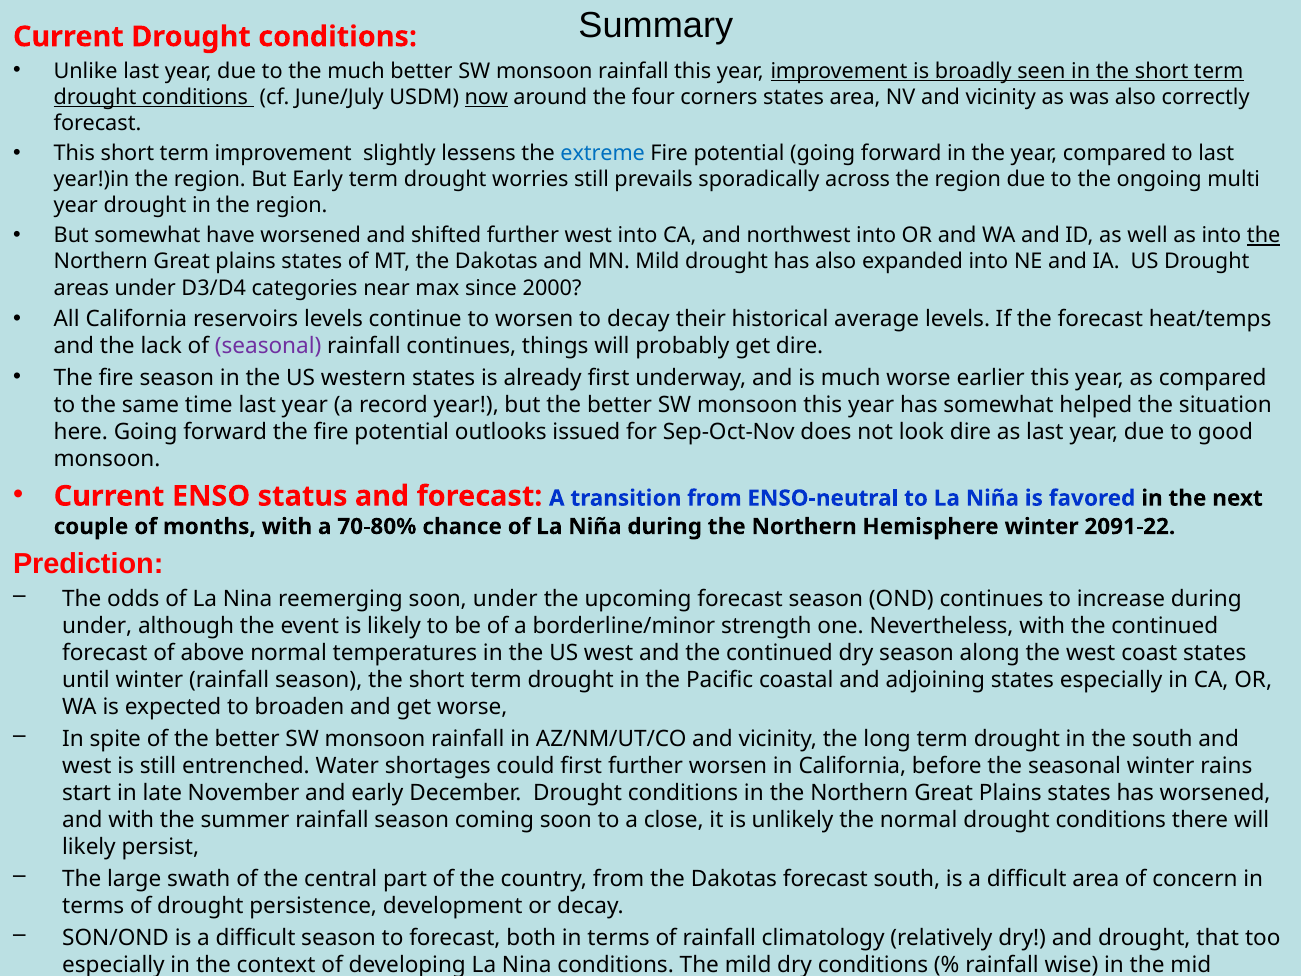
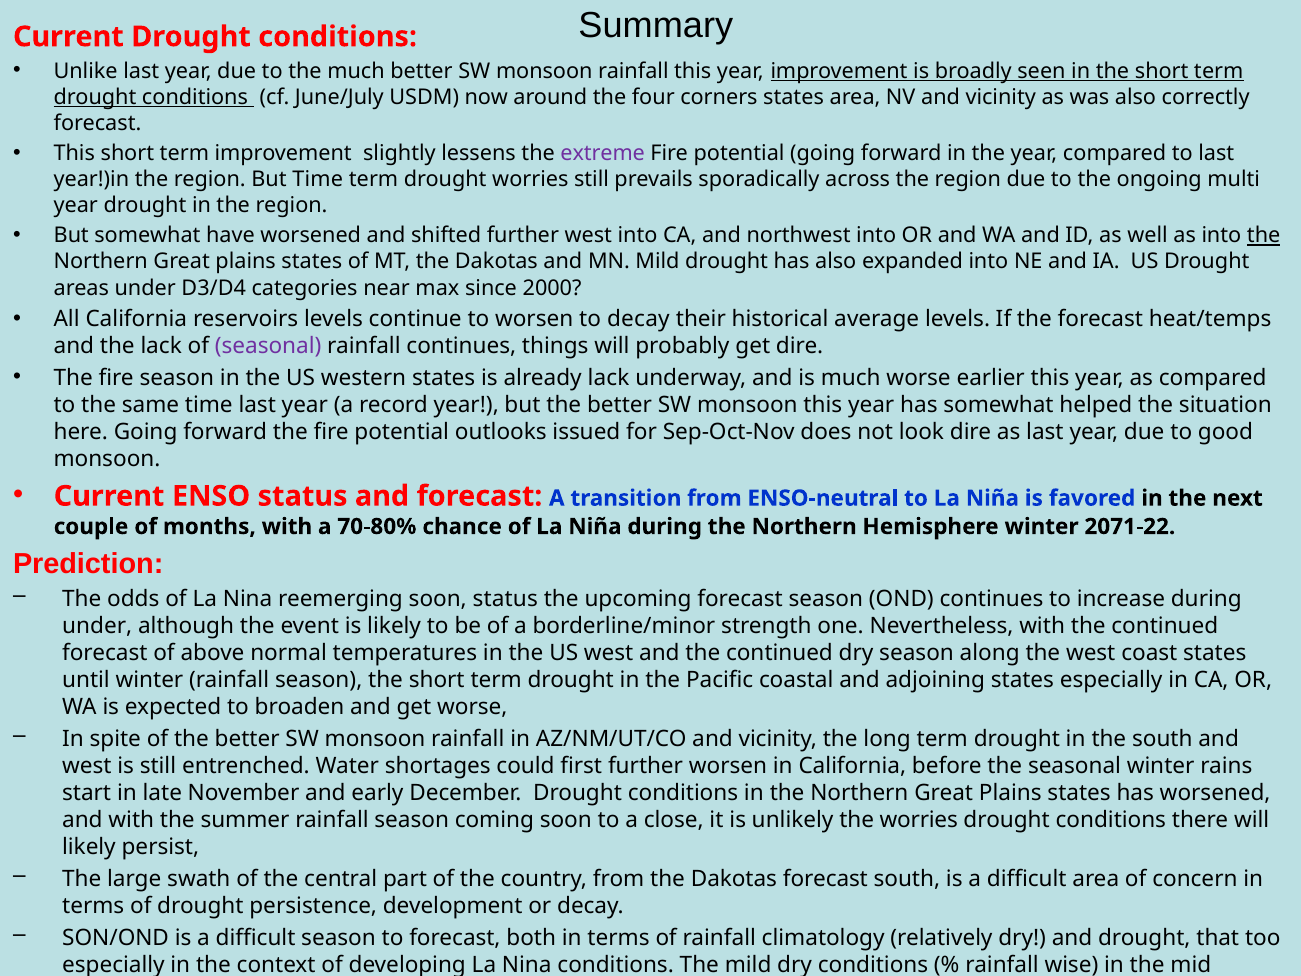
now underline: present -> none
extreme colour: blue -> purple
But Early: Early -> Time
already first: first -> lack
2091-22: 2091-22 -> 2071-22
soon under: under -> status
the normal: normal -> worries
